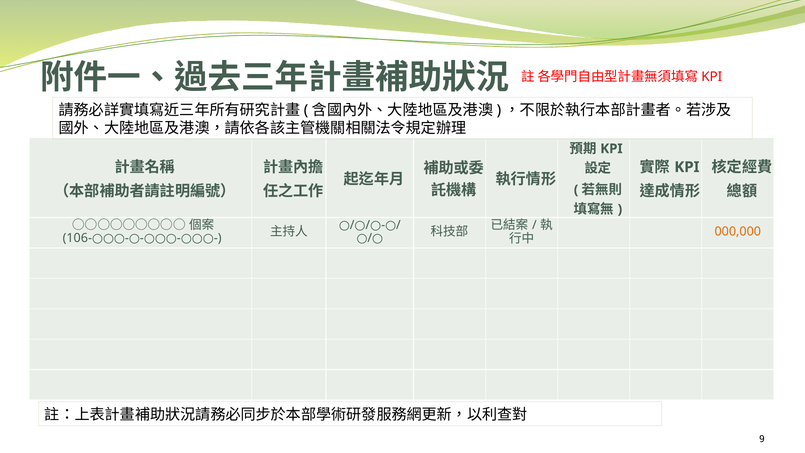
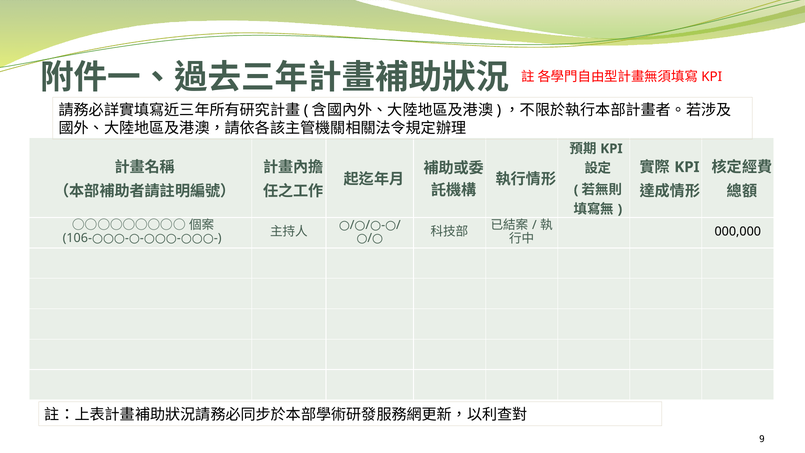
000,000 colour: orange -> black
